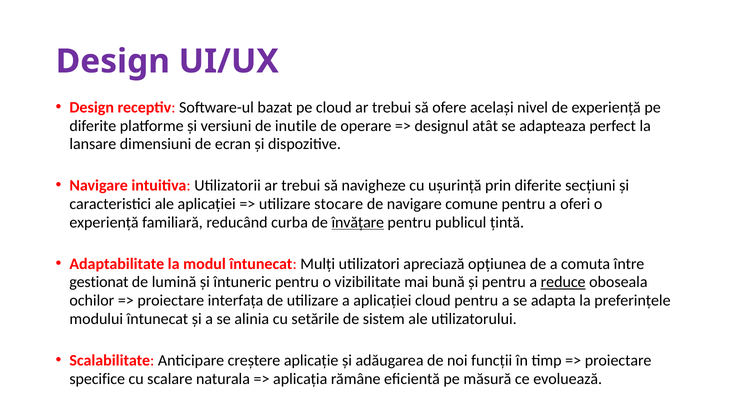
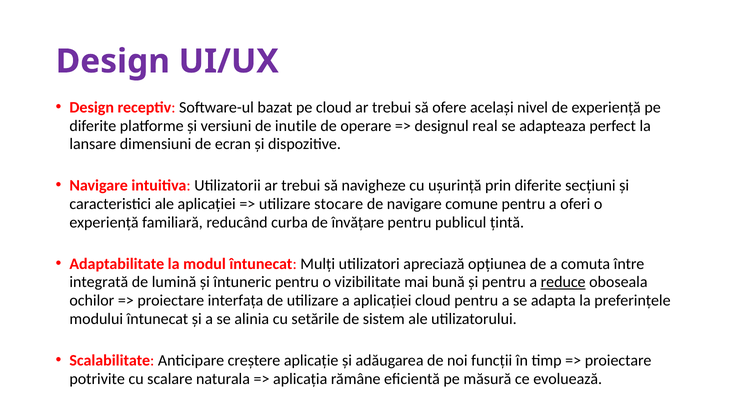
atât: atât -> real
învățare underline: present -> none
gestionat: gestionat -> integrată
specifice: specifice -> potrivite
